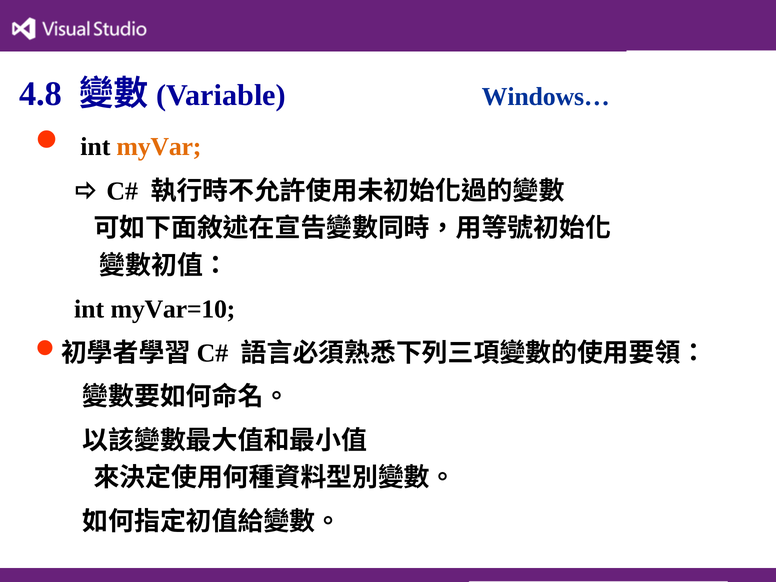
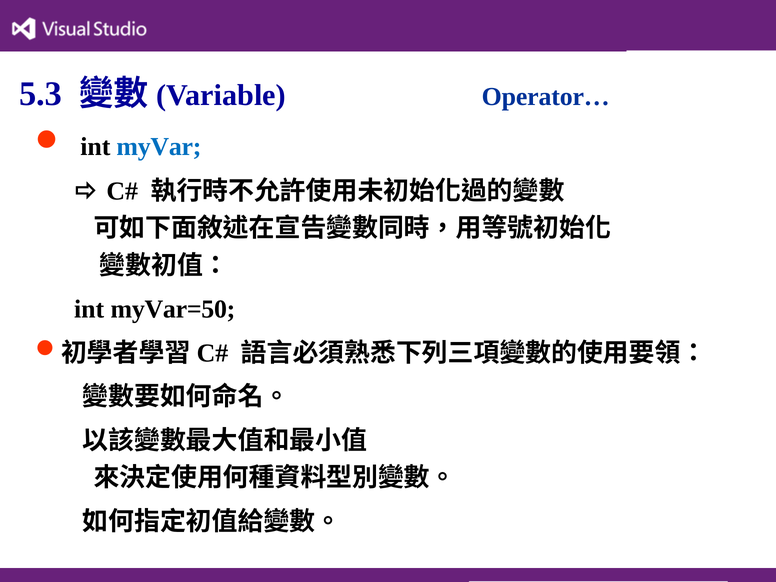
4.8: 4.8 -> 5.3
Windows…: Windows… -> Operator…
myVar colour: orange -> blue
myVar=10: myVar=10 -> myVar=50
